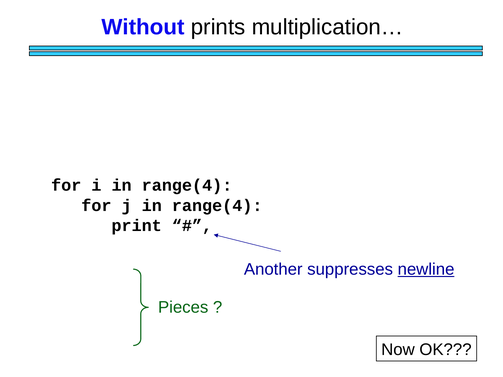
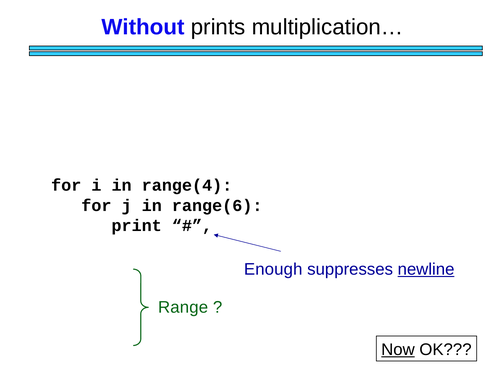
j in range(4: range(4 -> range(6
Another: Another -> Enough
Pieces: Pieces -> Range
Now underline: none -> present
